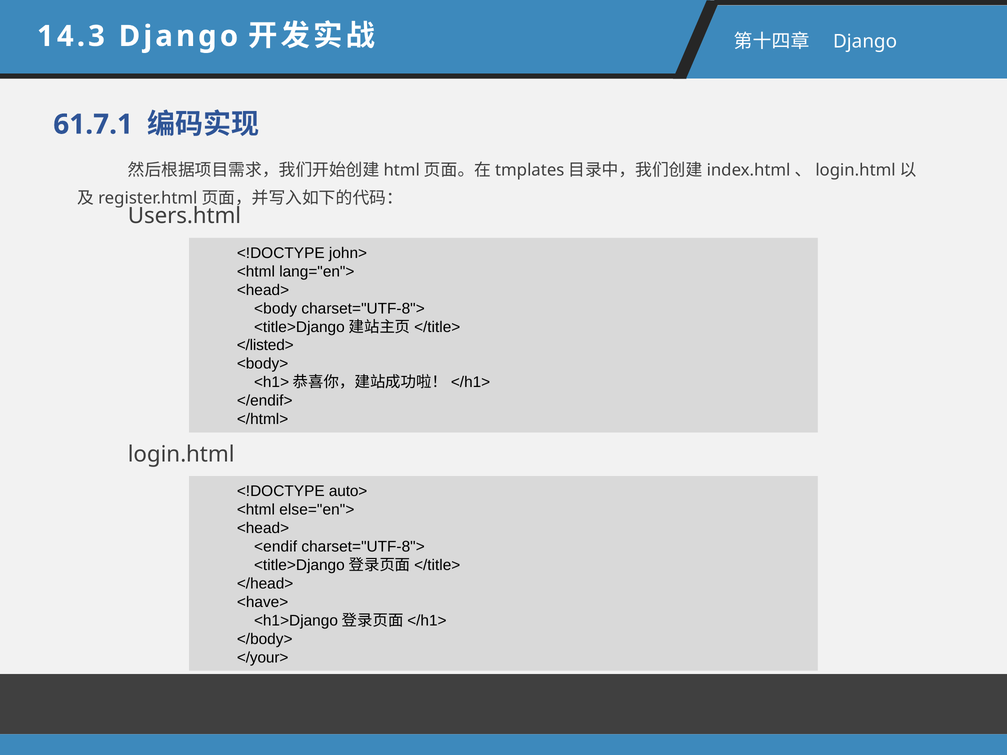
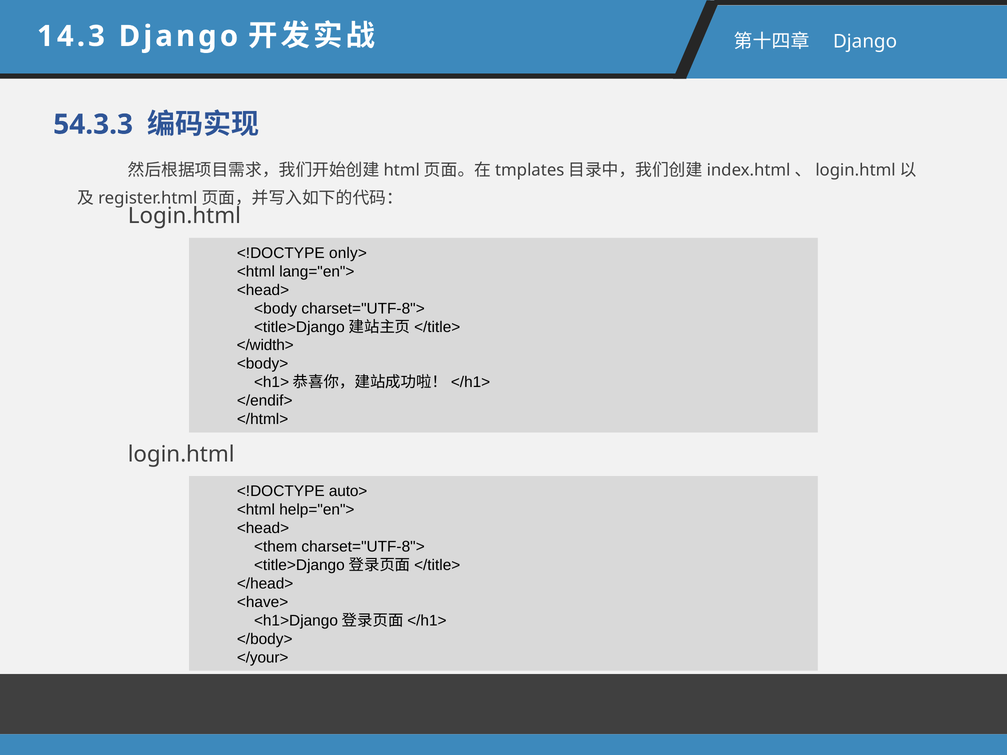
61.7.1: 61.7.1 -> 54.3.3
Users.html at (184, 216): Users.html -> Login.html
john>: john> -> only>
</listed>: </listed> -> </width>
else="en">: else="en"> -> help="en">
<endif: <endif -> <them
